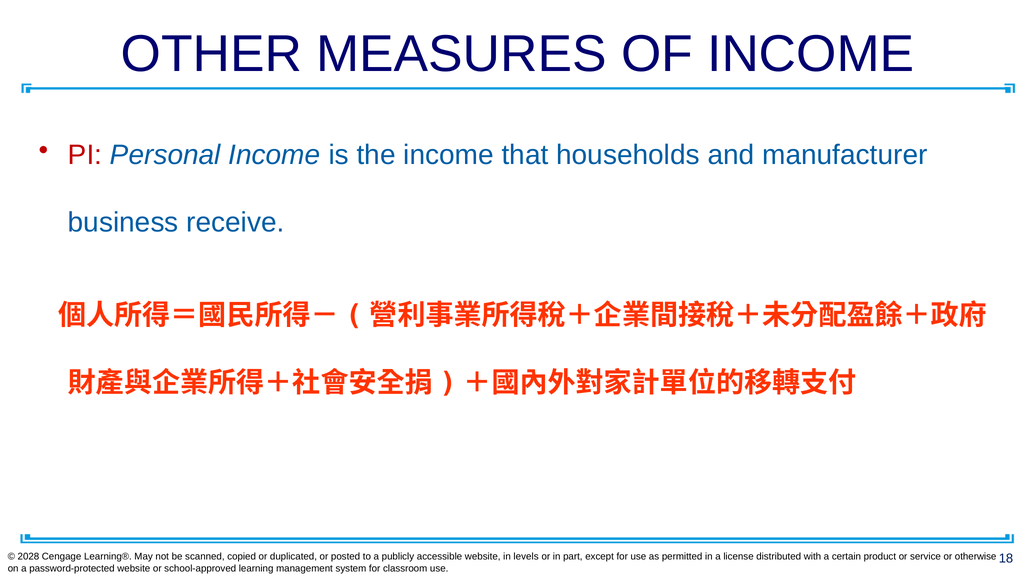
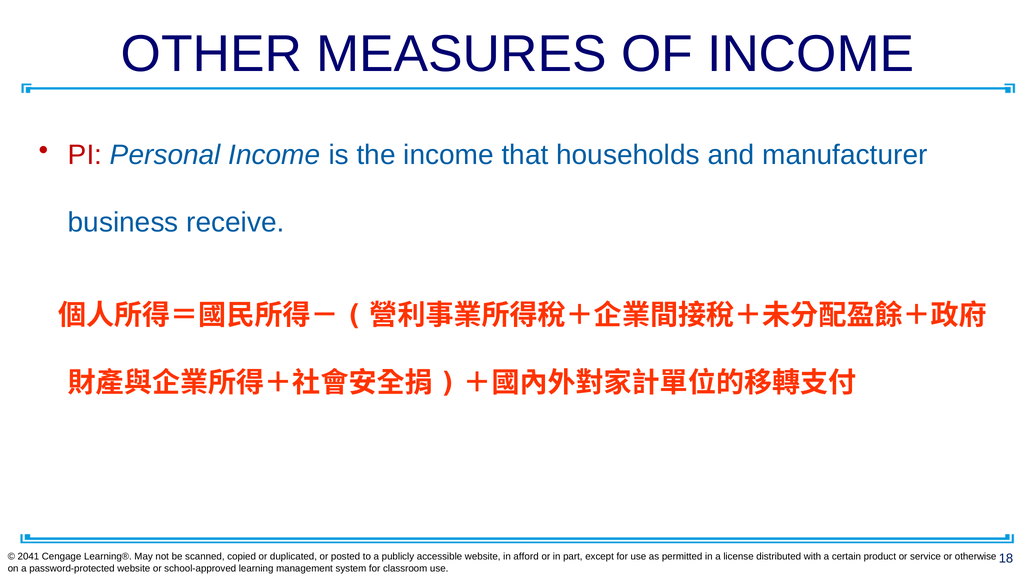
2028: 2028 -> 2041
levels: levels -> afford
